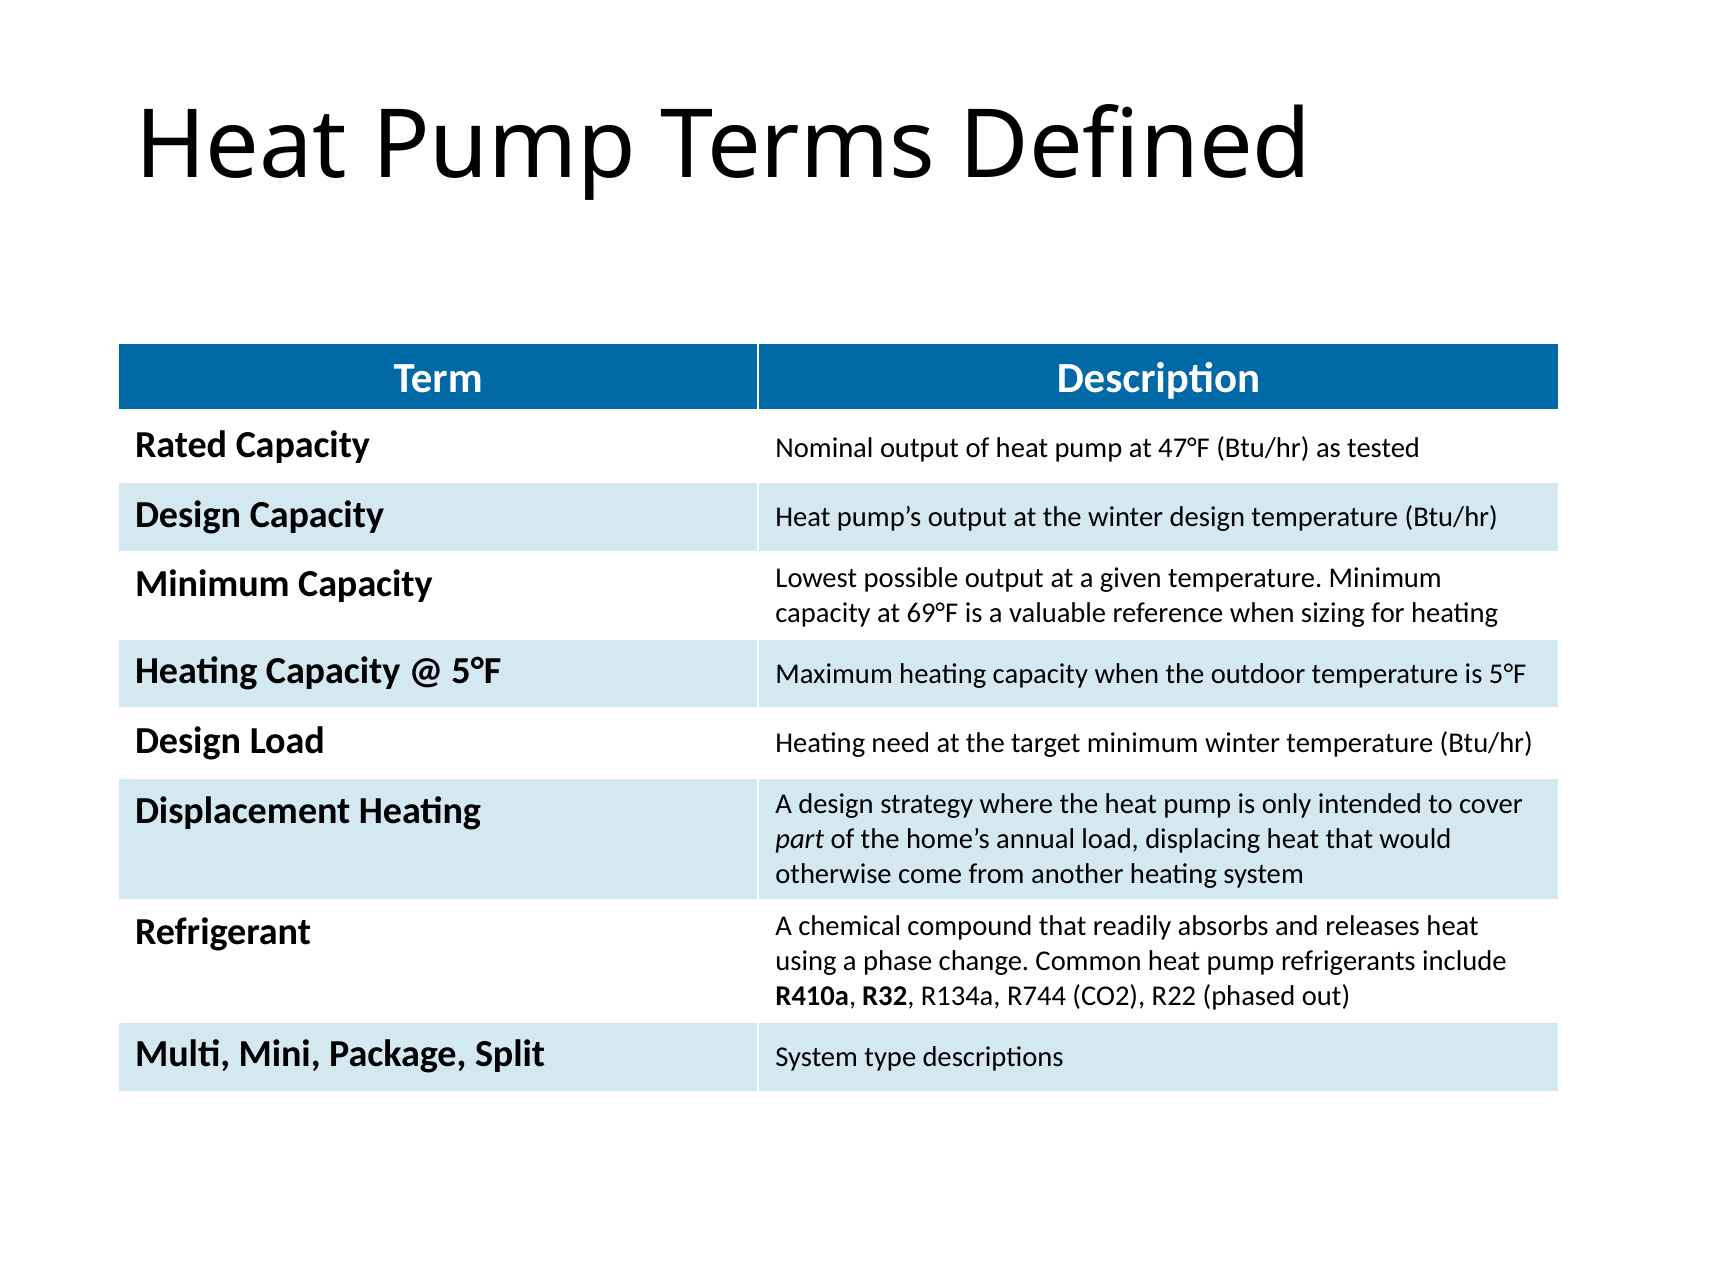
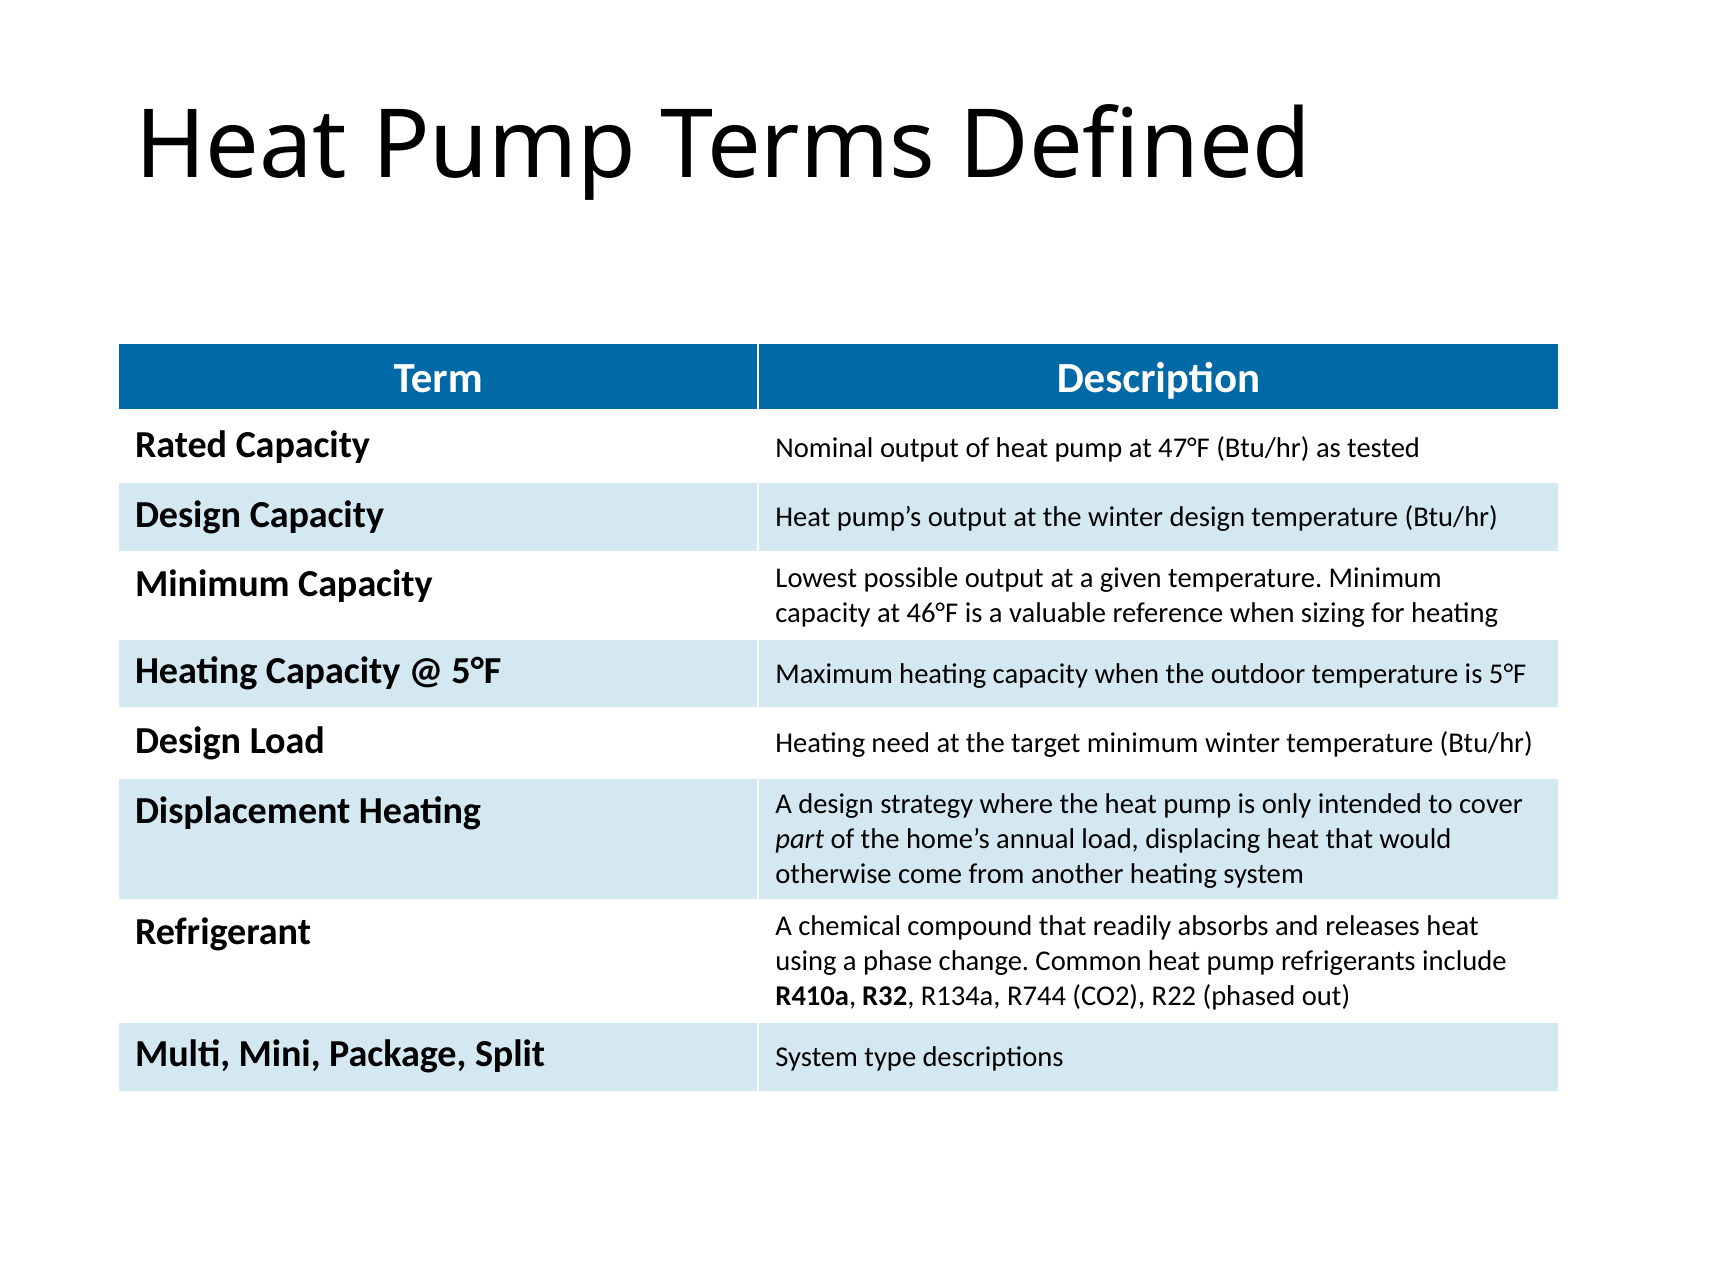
69°F: 69°F -> 46°F
